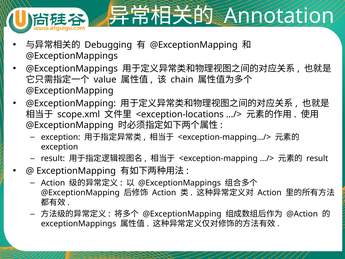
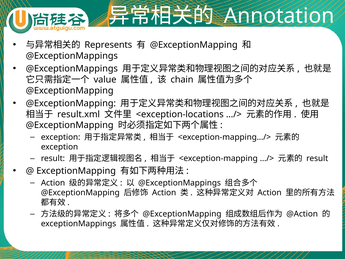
Debugging: Debugging -> Represents
scope.xml: scope.xml -> result.xml
